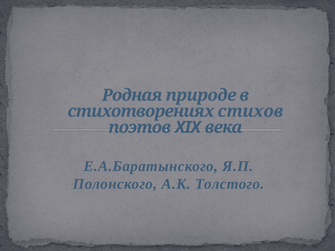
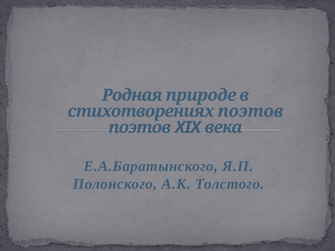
стихотворениях стихов: стихов -> поэтов
